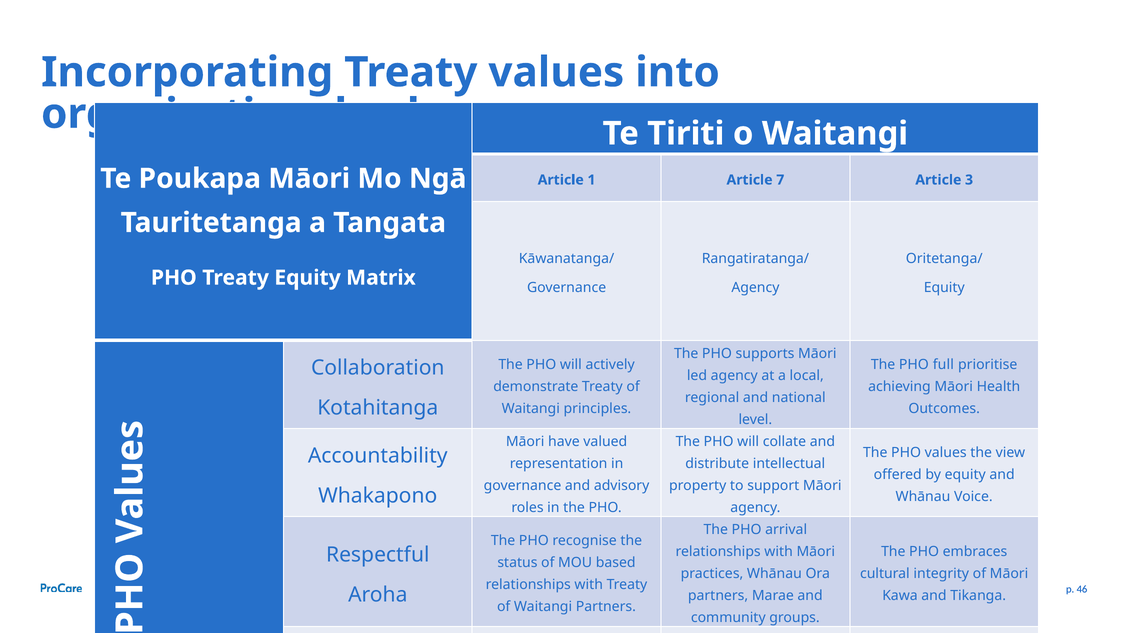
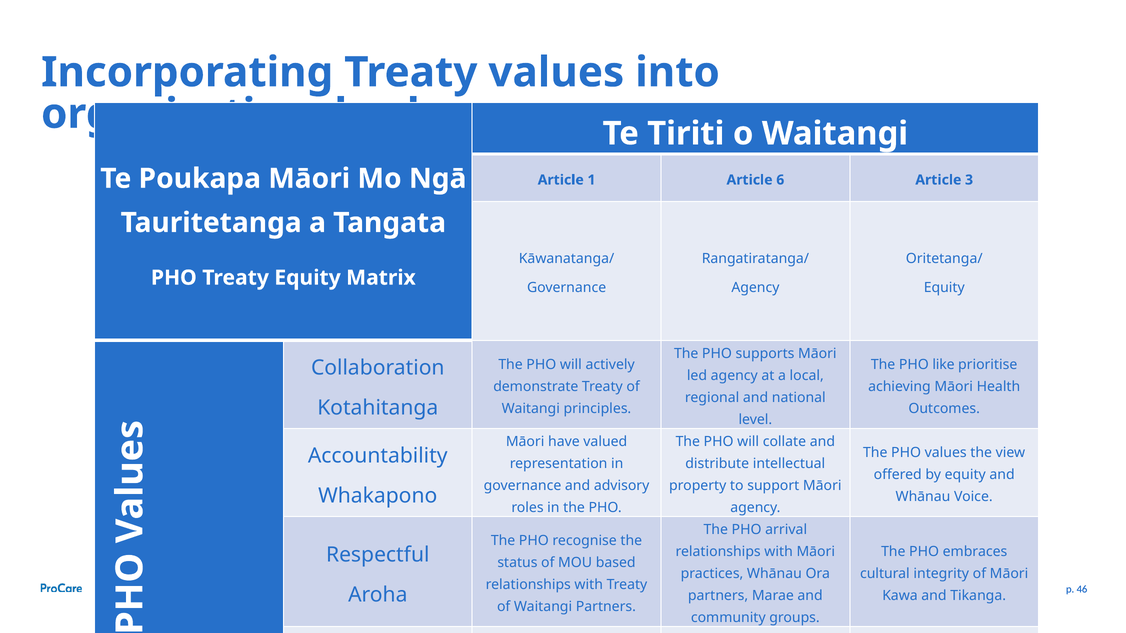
7: 7 -> 6
full: full -> like
